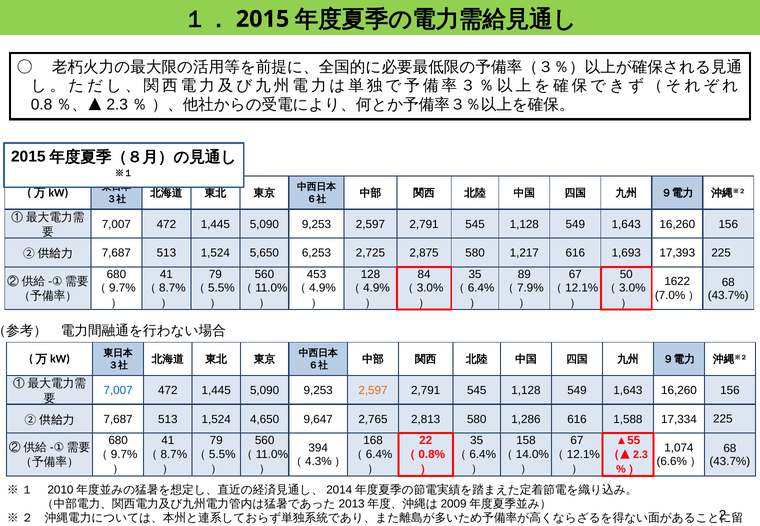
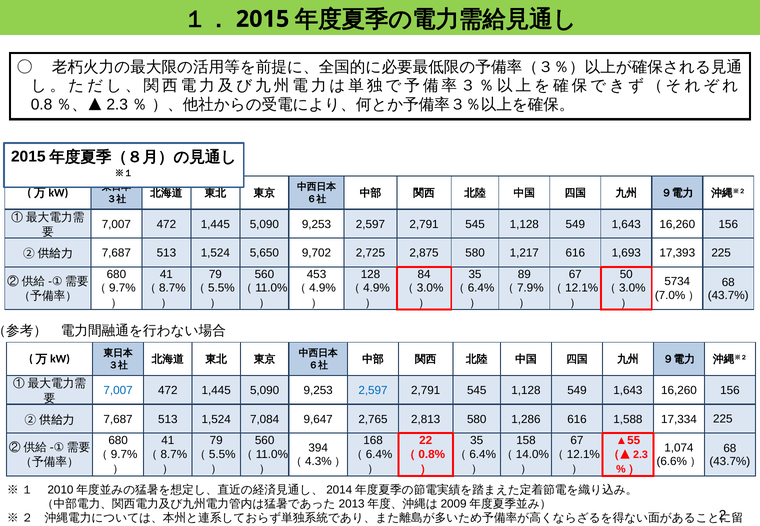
6,253: 6,253 -> 9,702
1622: 1622 -> 5734
2,597 at (373, 391) colour: orange -> blue
4,650: 4,650 -> 7,084
